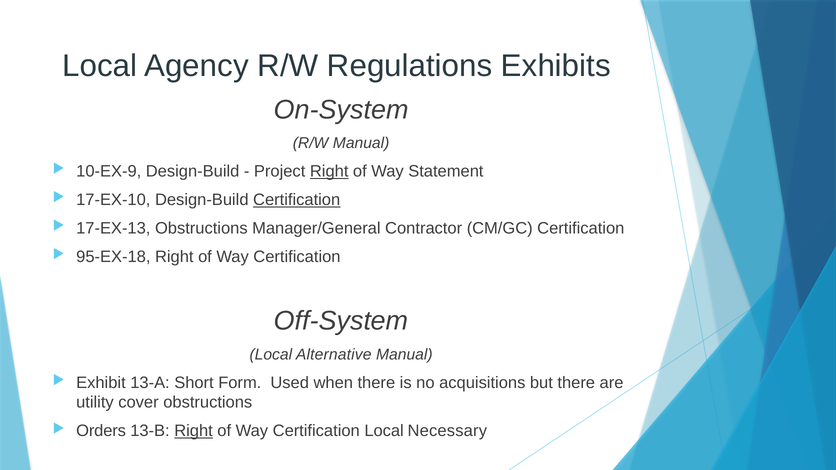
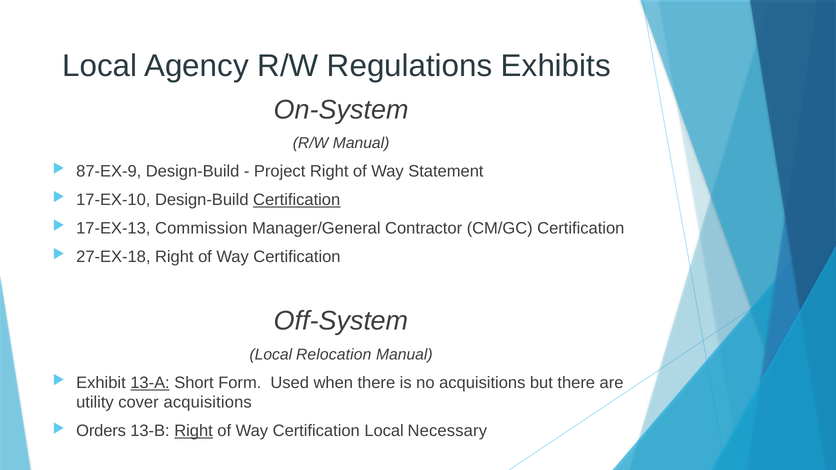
10-EX-9: 10-EX-9 -> 87-EX-9
Right at (329, 171) underline: present -> none
17-EX-13 Obstructions: Obstructions -> Commission
95-EX-18: 95-EX-18 -> 27-EX-18
Alternative: Alternative -> Relocation
13-A underline: none -> present
cover obstructions: obstructions -> acquisitions
